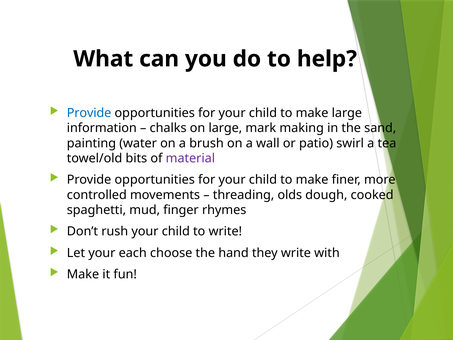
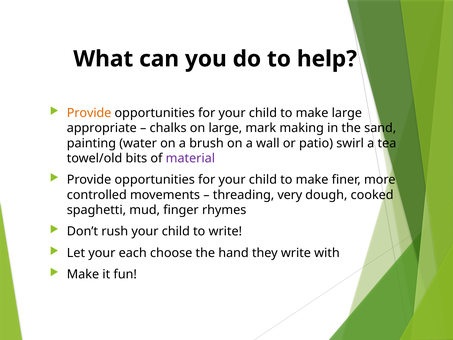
Provide at (89, 113) colour: blue -> orange
information: information -> appropriate
olds: olds -> very
